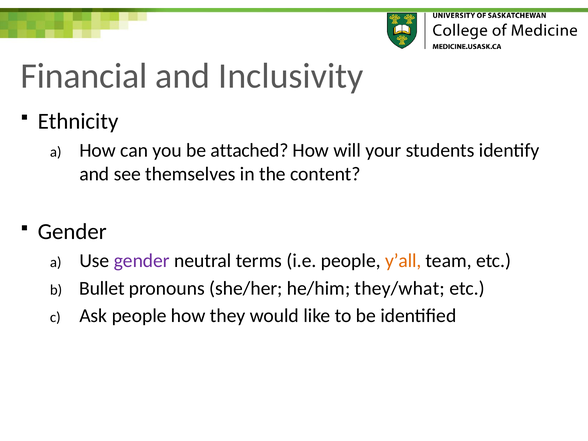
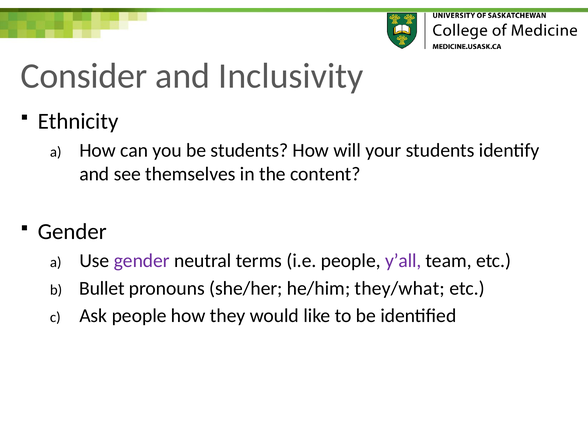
Financial: Financial -> Consider
be attached: attached -> students
y’all colour: orange -> purple
